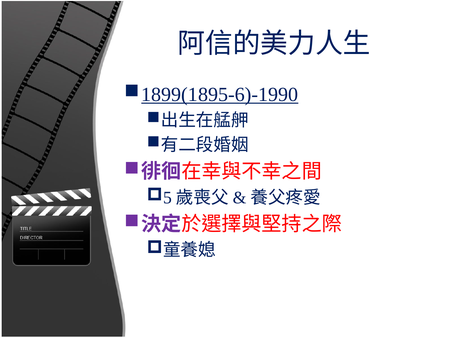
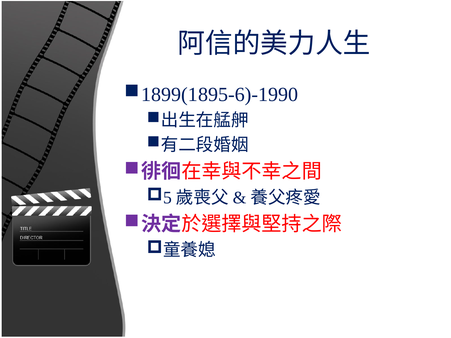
1899(1895-6)-1990 underline: present -> none
